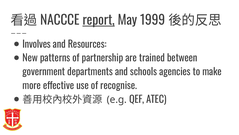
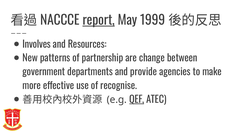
trained: trained -> change
schools: schools -> provide
QEF underline: none -> present
